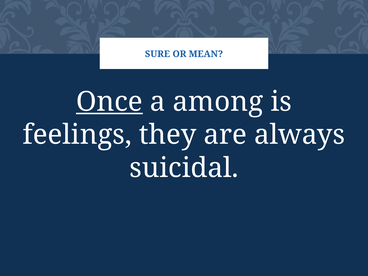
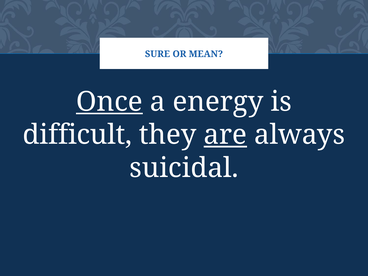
among: among -> energy
feelings: feelings -> difficult
are underline: none -> present
